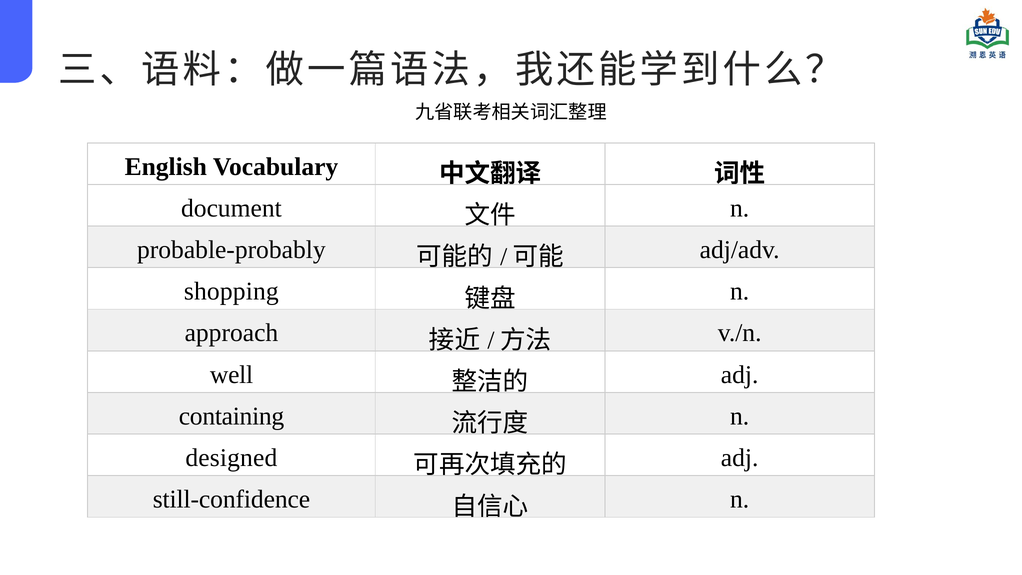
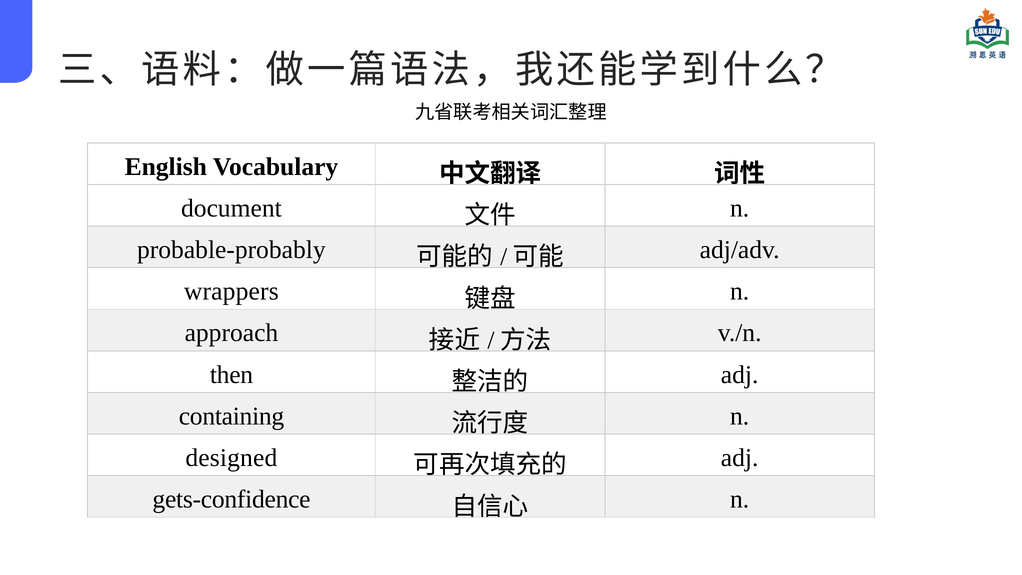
shopping: shopping -> wrappers
well: well -> then
still-confidence: still-confidence -> gets-confidence
